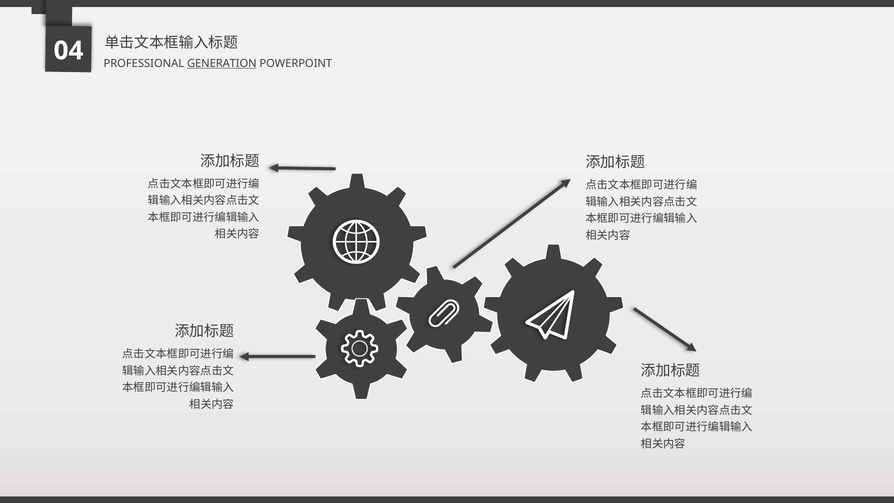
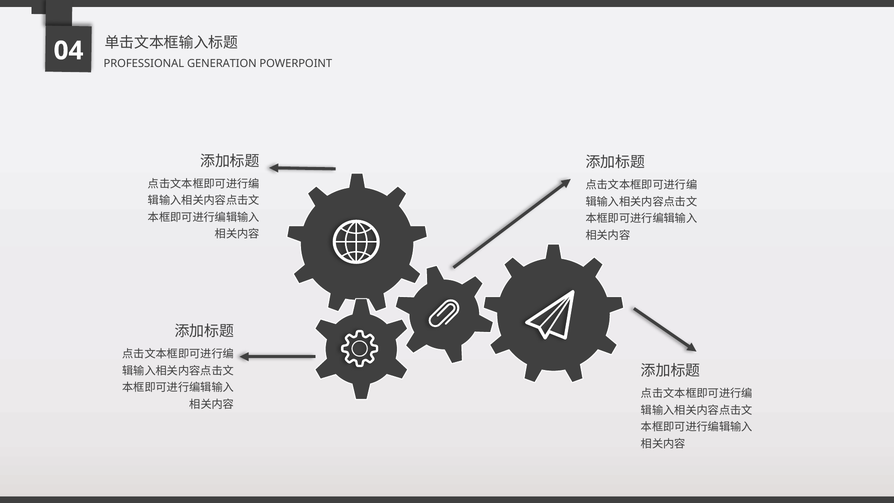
GENERATION underline: present -> none
